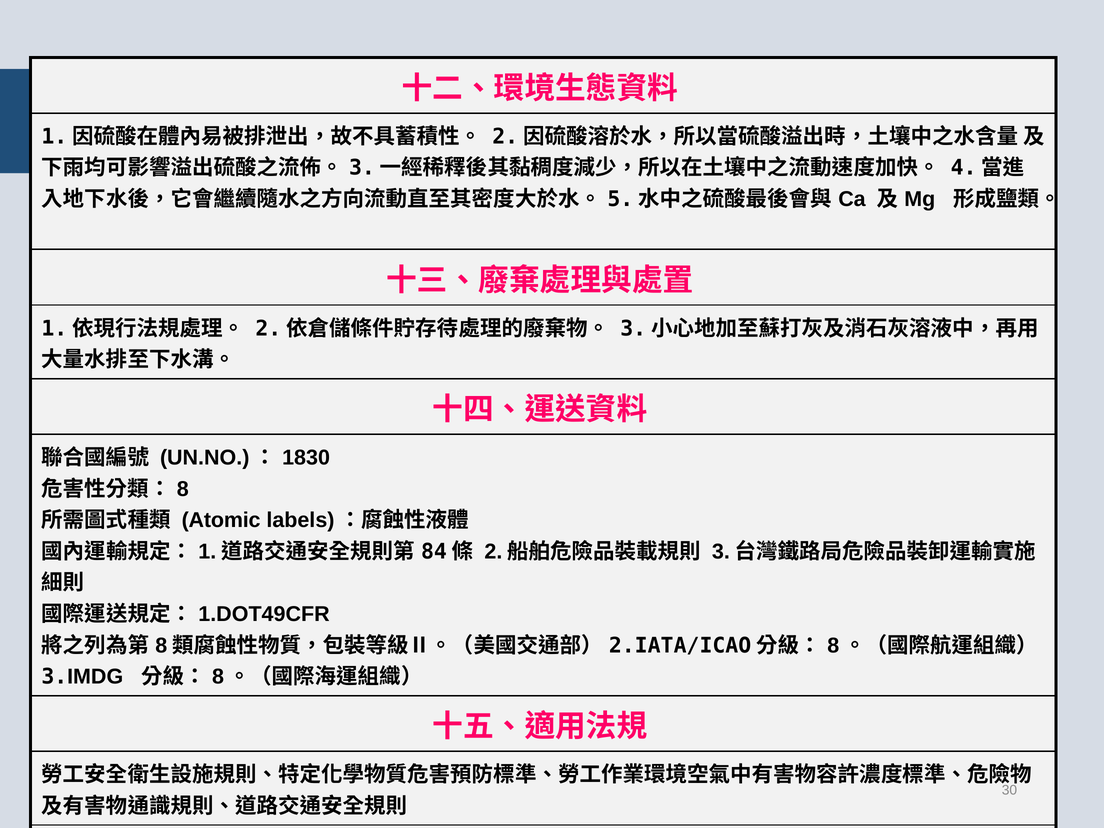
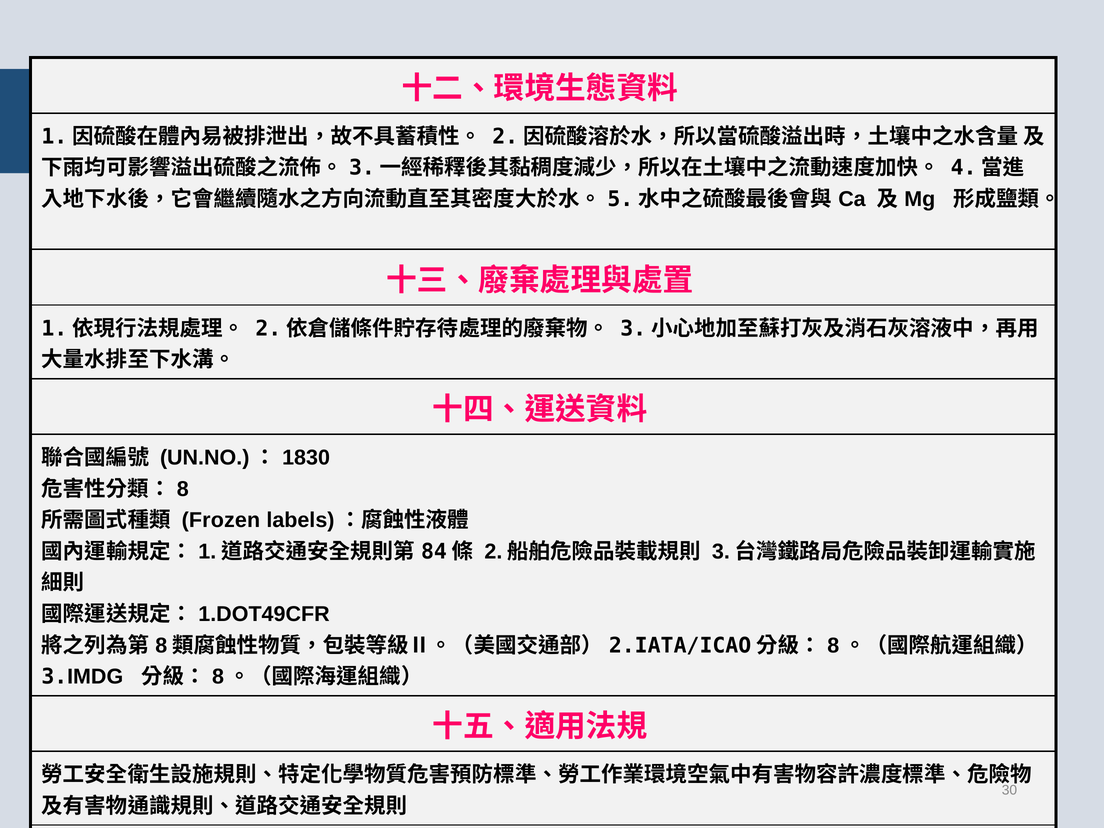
Atomic: Atomic -> Frozen
